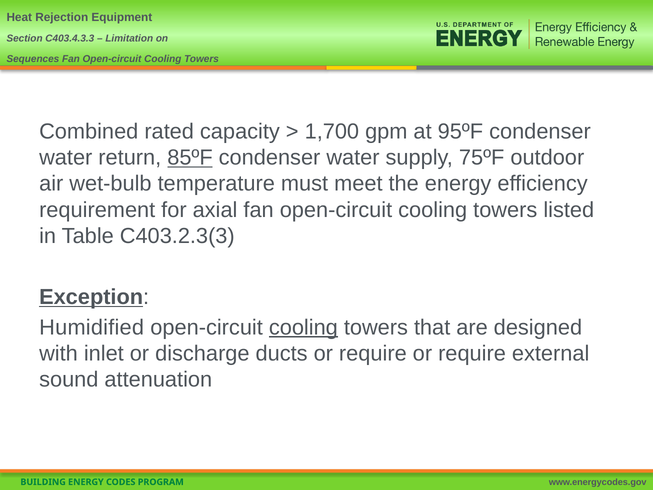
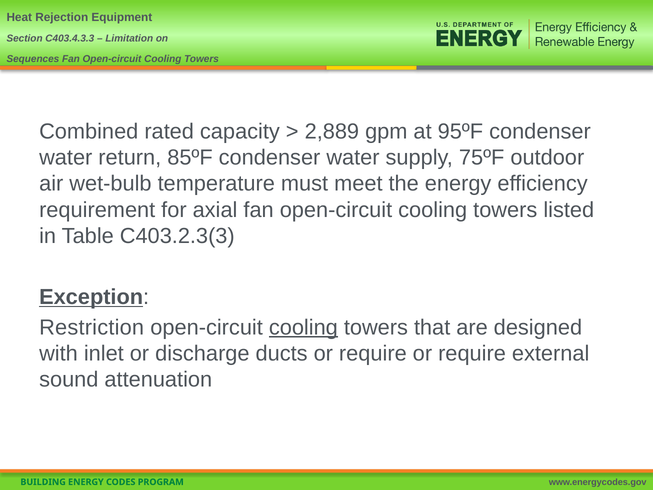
1,700: 1,700 -> 2,889
85ºF underline: present -> none
Humidified: Humidified -> Restriction
